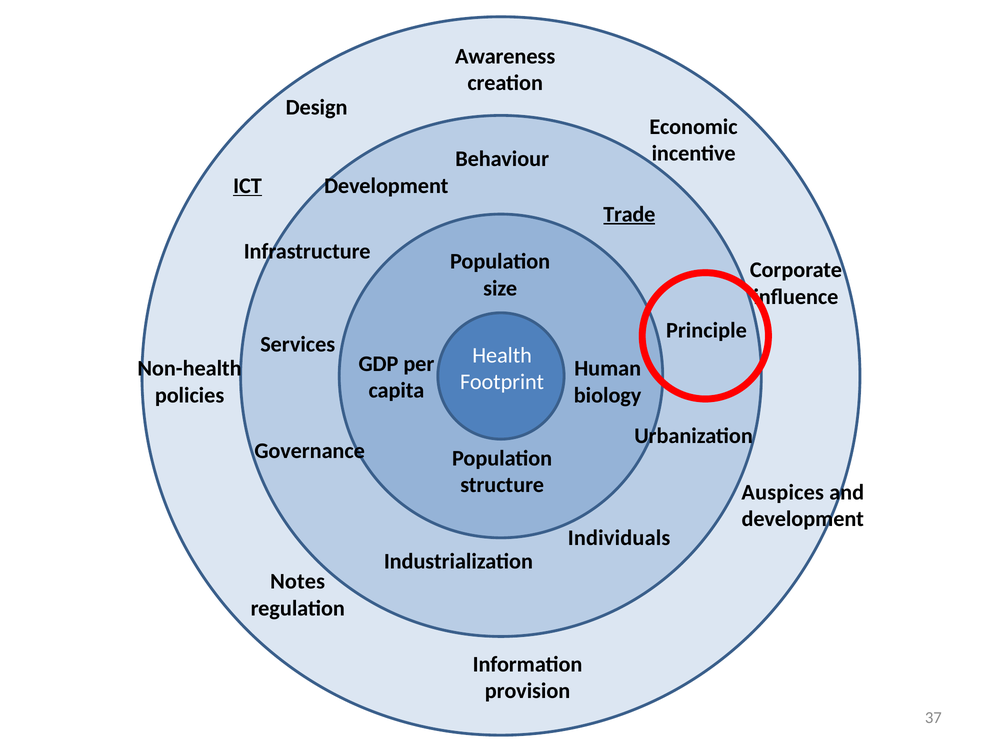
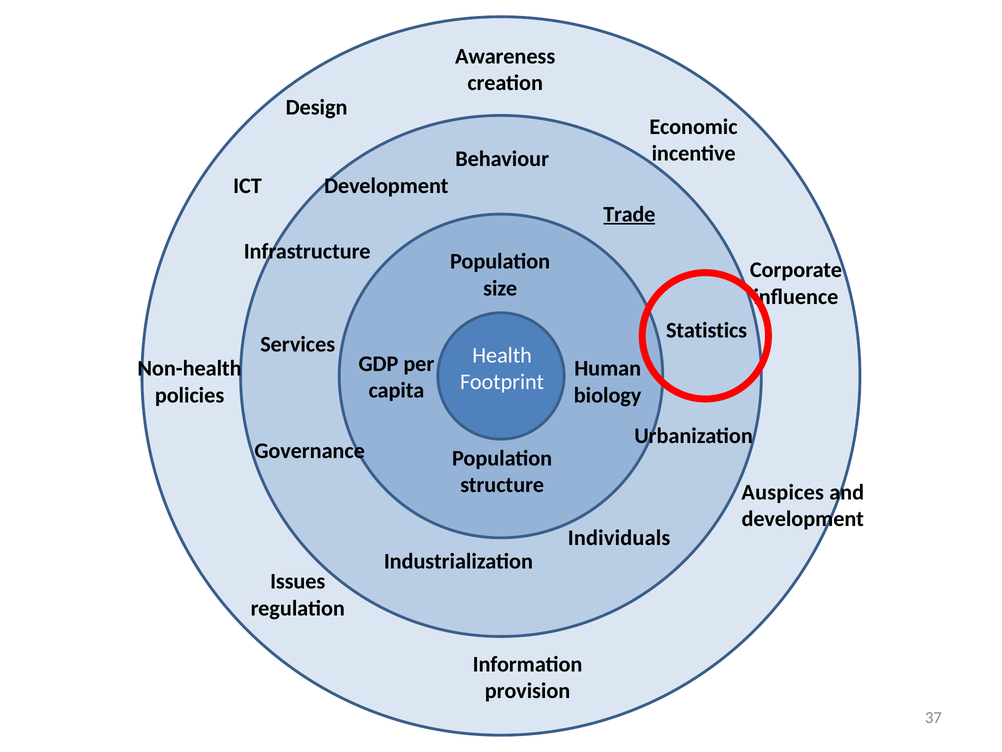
ICT underline: present -> none
Principle: Principle -> Statistics
Notes: Notes -> Issues
